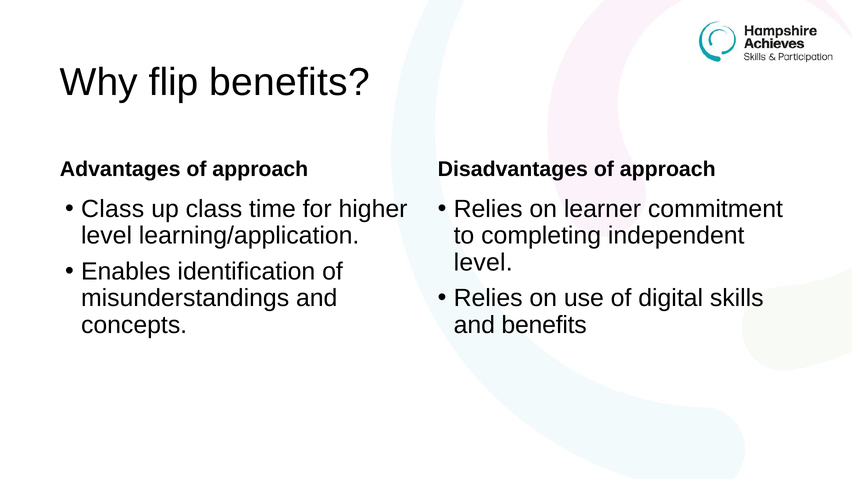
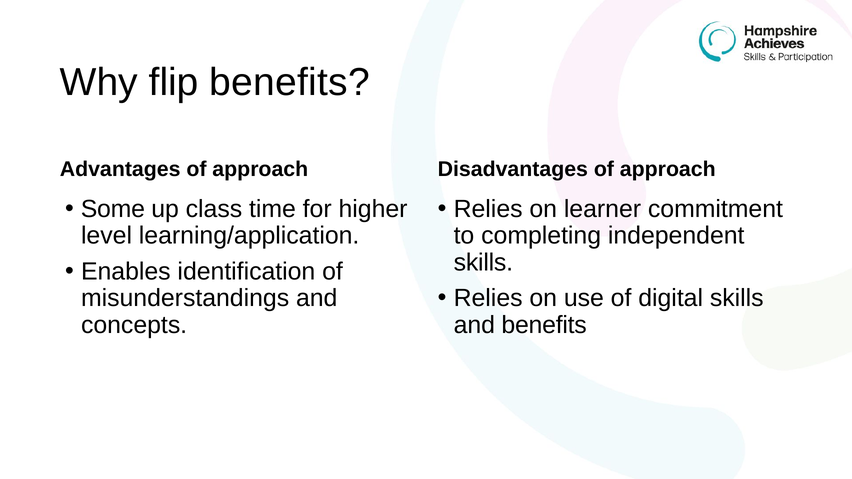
Class at (113, 209): Class -> Some
level at (483, 263): level -> skills
